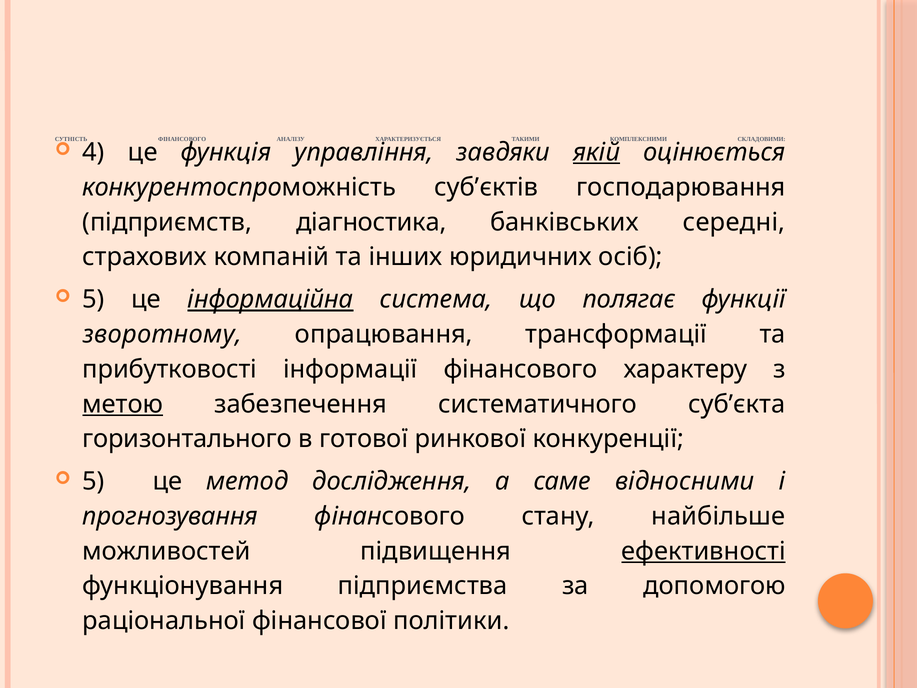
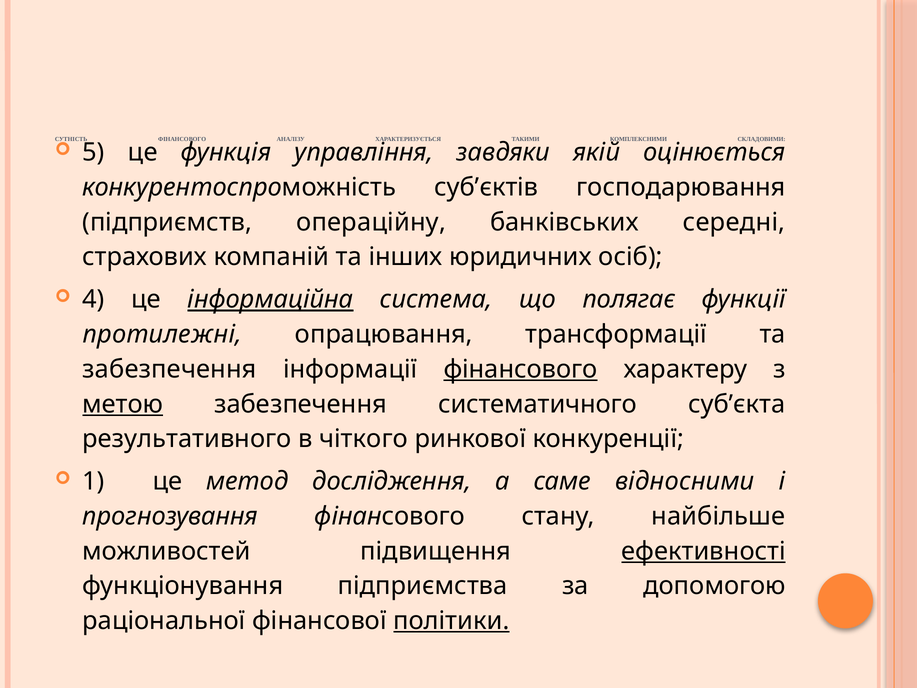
4: 4 -> 5
якій underline: present -> none
діагностика: діагностика -> операційну
5 at (93, 299): 5 -> 4
зворотному: зворотному -> протилежні
прибутковості at (170, 369): прибутковості -> забезпечення
фінансового at (521, 369) underline: none -> present
горизонтального: горизонтального -> результативного
готової: готової -> чіткого
5 at (93, 481): 5 -> 1
політики underline: none -> present
